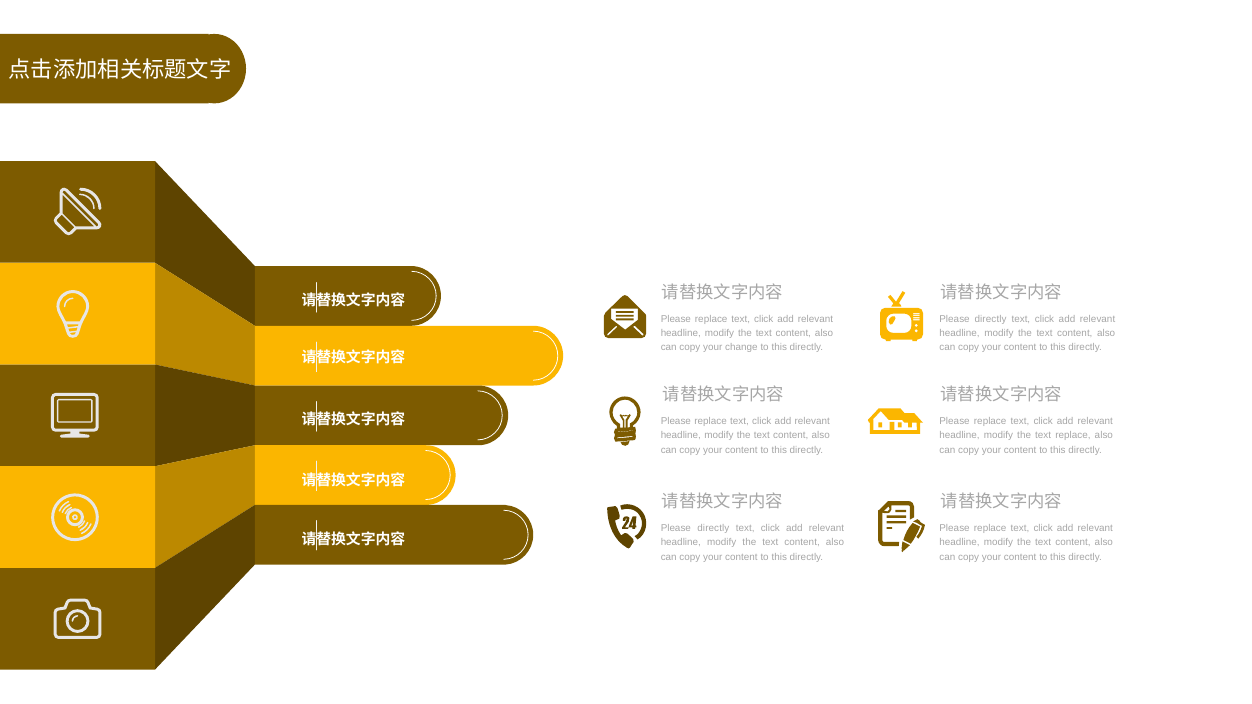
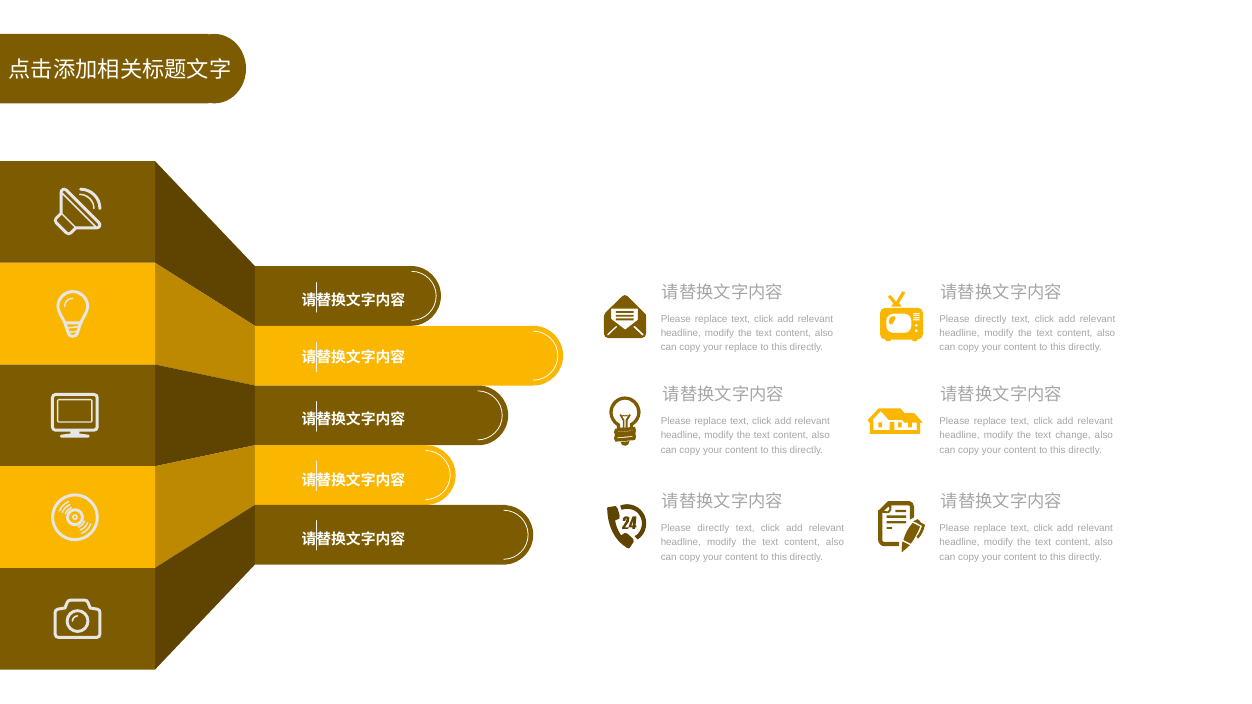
your change: change -> replace
text replace: replace -> change
